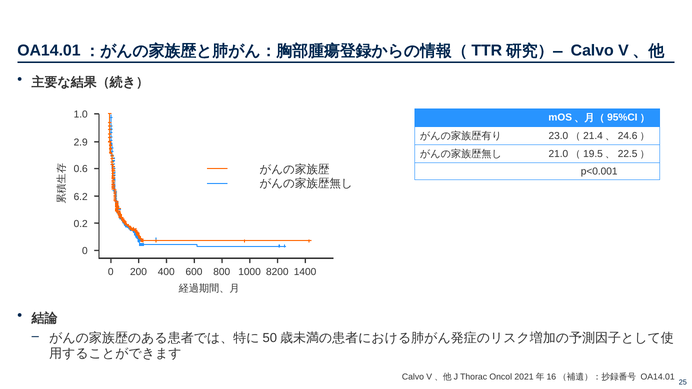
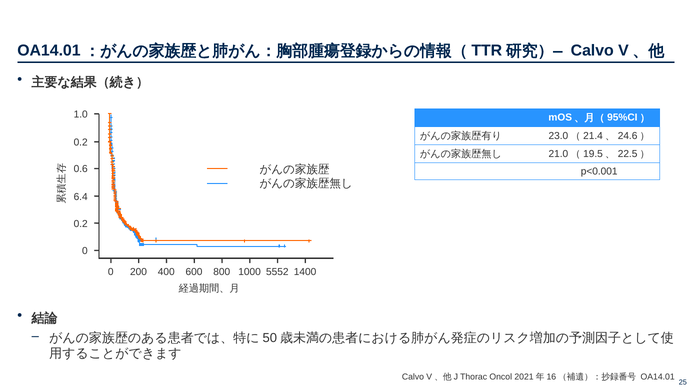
2.9 at (81, 143): 2.9 -> 0.2
6.2: 6.2 -> 6.4
8200: 8200 -> 5552
